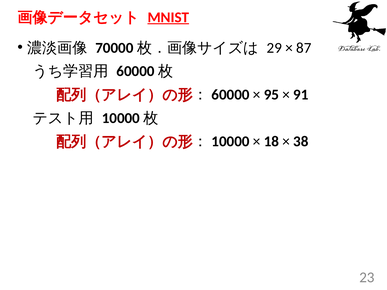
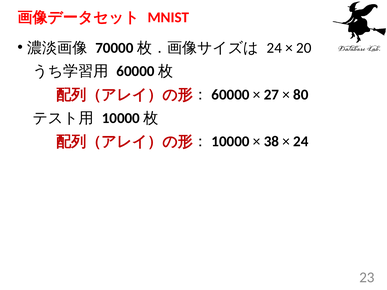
MNIST underline: present -> none
29 at (274, 48): 29 -> 24
87: 87 -> 20
95: 95 -> 27
91: 91 -> 80
18: 18 -> 38
38 at (301, 142): 38 -> 24
